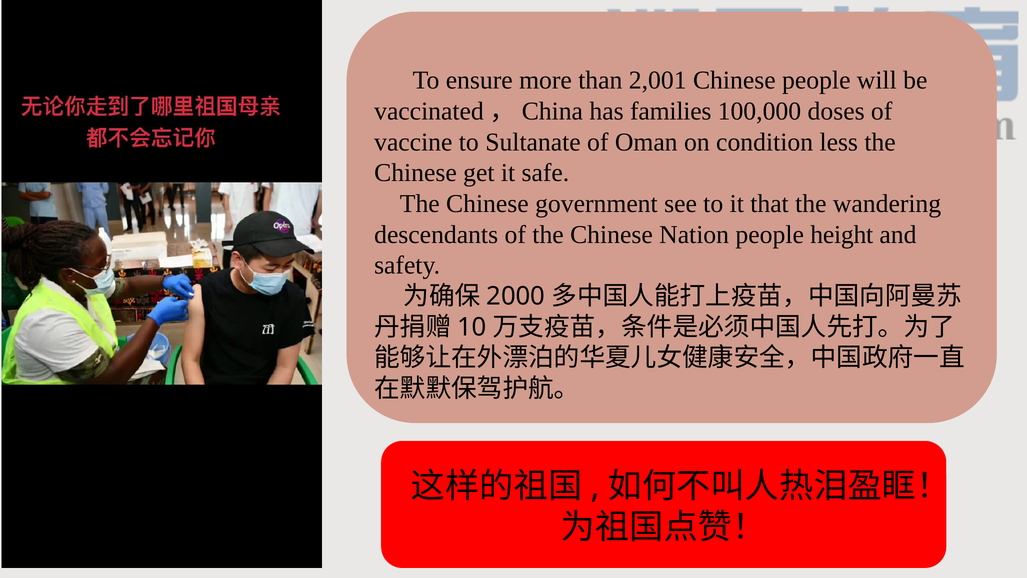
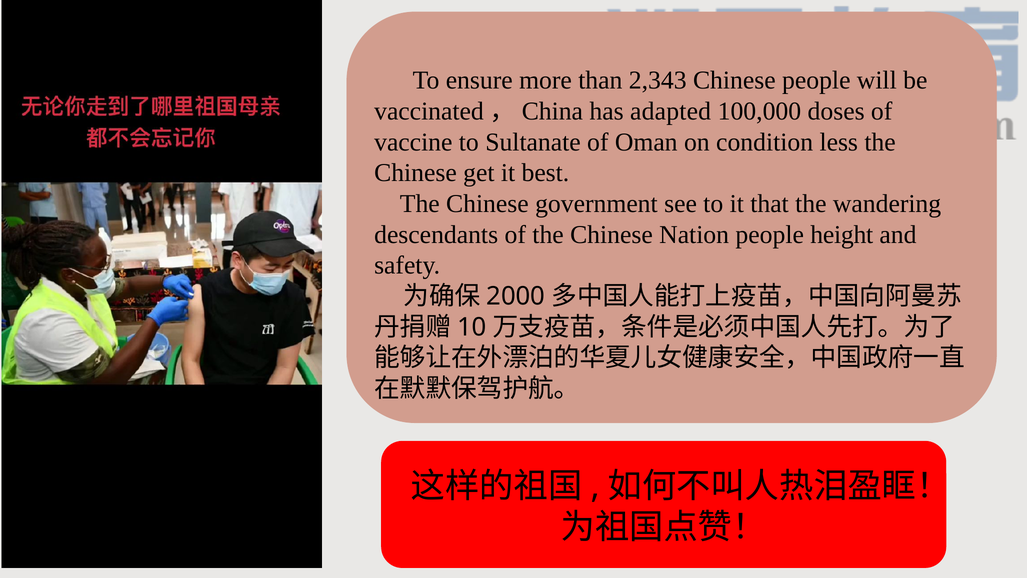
2,001: 2,001 -> 2,343
families: families -> adapted
safe: safe -> best
